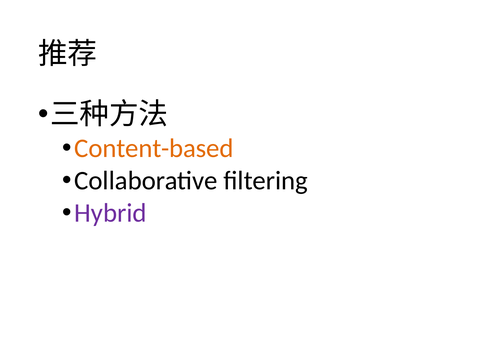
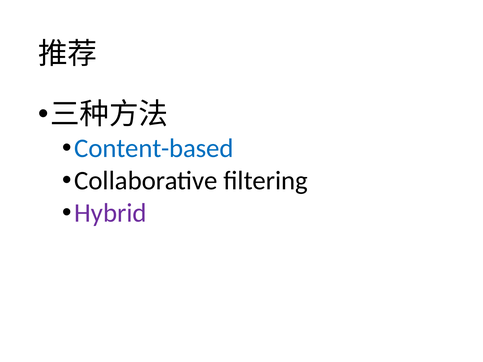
Content-based colour: orange -> blue
